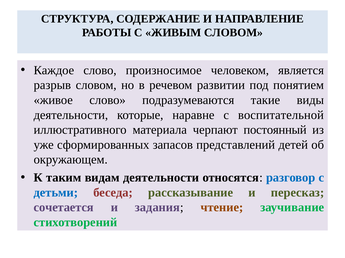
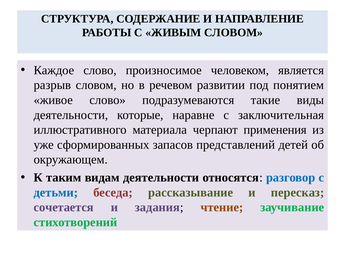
воспитательной: воспитательной -> заключительная
постоянный: постоянный -> применения
